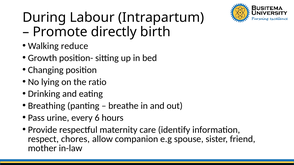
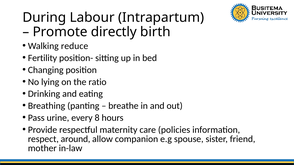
Growth: Growth -> Fertility
6: 6 -> 8
identify: identify -> policies
chores: chores -> around
